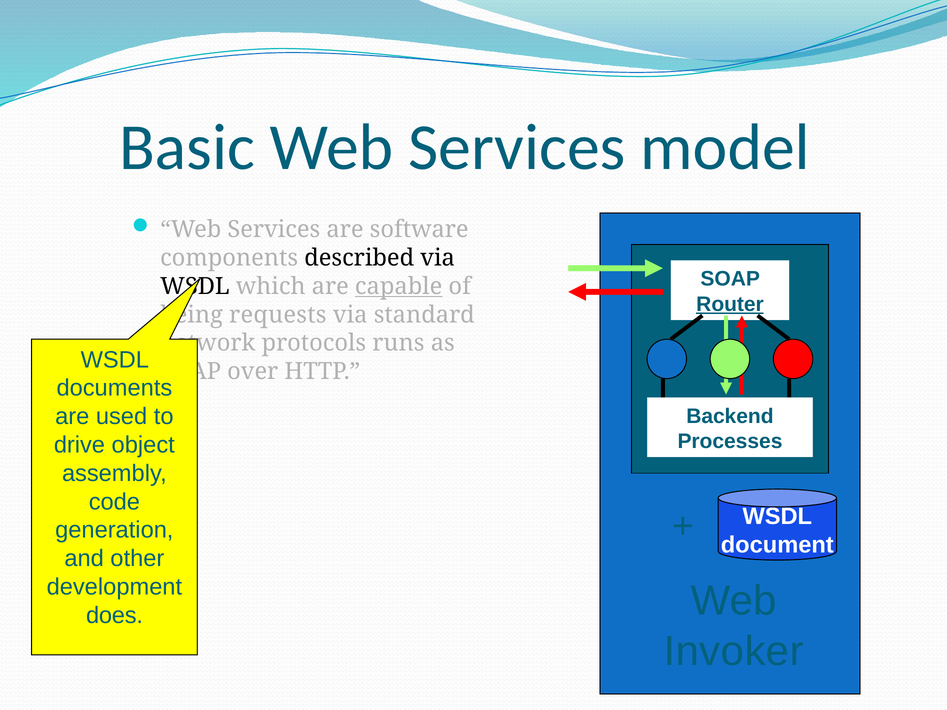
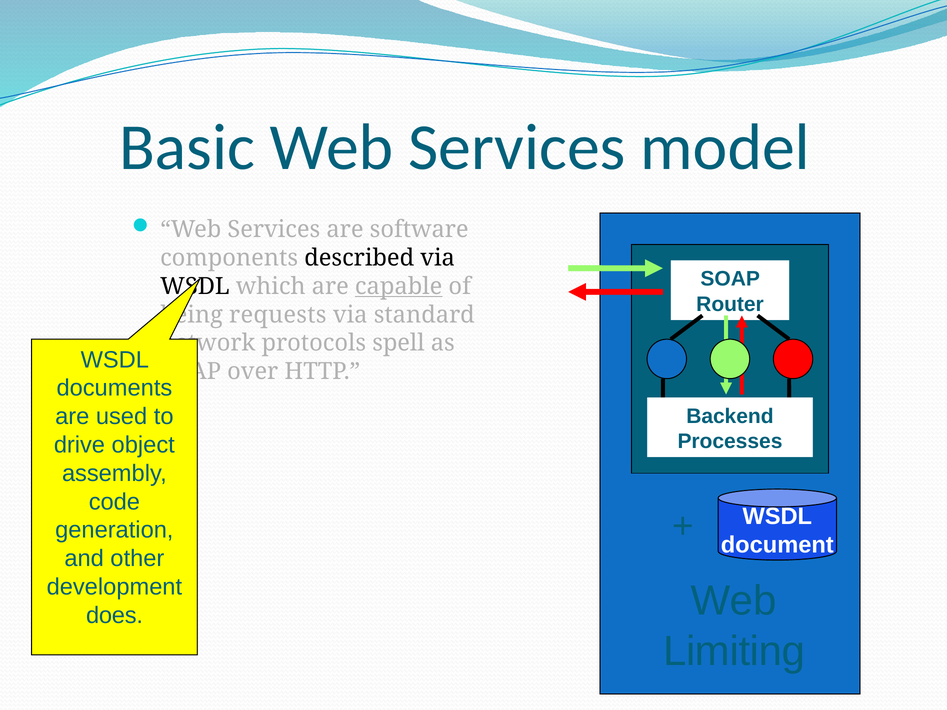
Router underline: present -> none
runs: runs -> spell
Invoker: Invoker -> Limiting
